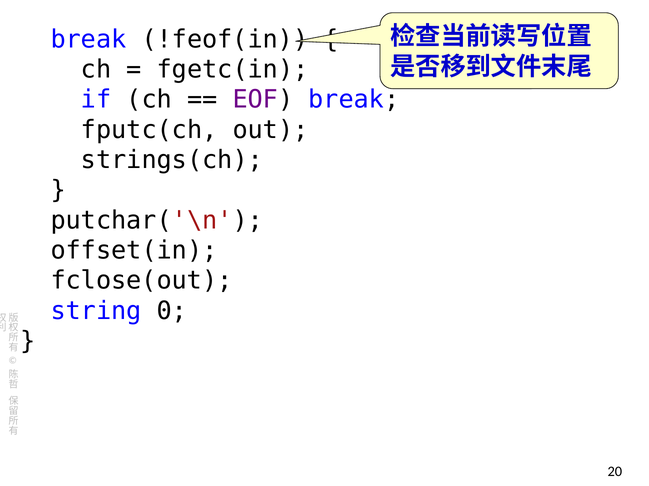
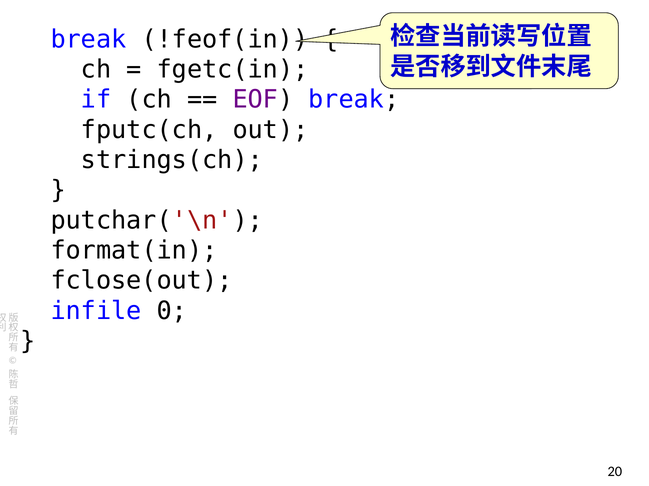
offset(in: offset(in -> format(in
string: string -> infile
